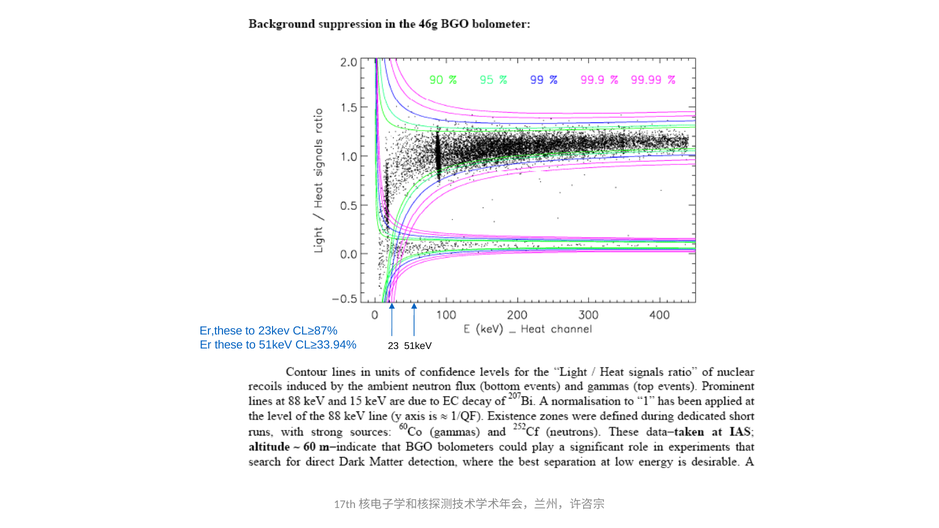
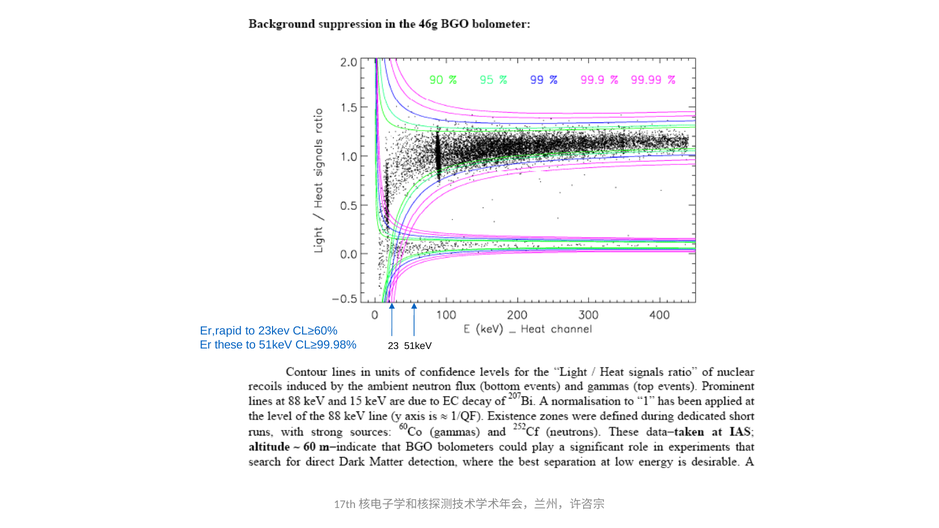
Er,these: Er,these -> Er,rapid
CL≥87%: CL≥87% -> CL≥60%
CL≥33.94%: CL≥33.94% -> CL≥99.98%
